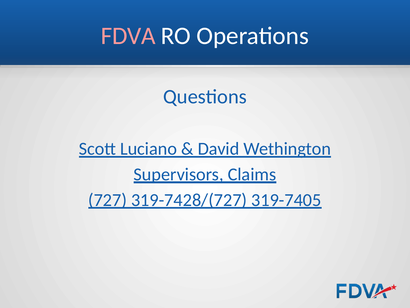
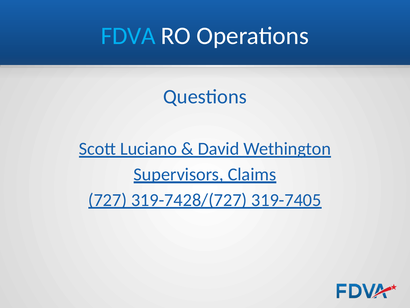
FDVA colour: pink -> light blue
